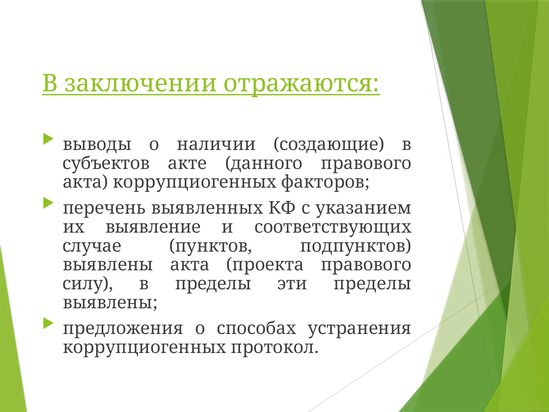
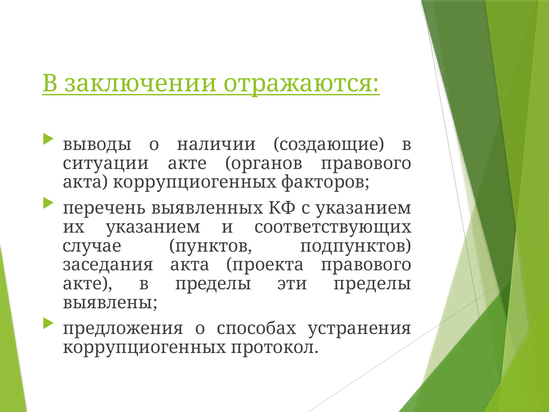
субъектов: субъектов -> ситуации
данного: данного -> органов
их выявление: выявление -> указанием
выявлены at (108, 265): выявлены -> заседания
силу at (88, 284): силу -> акте
